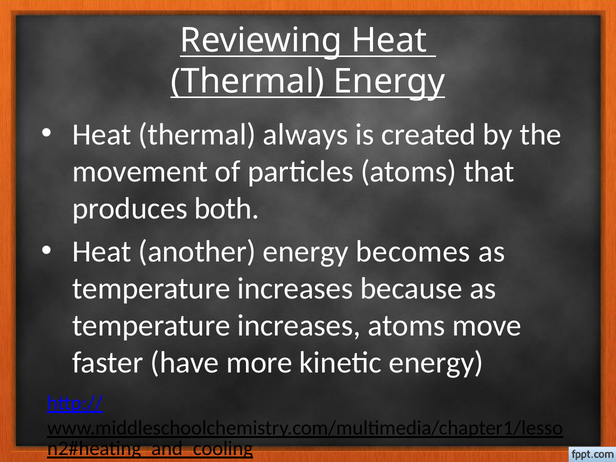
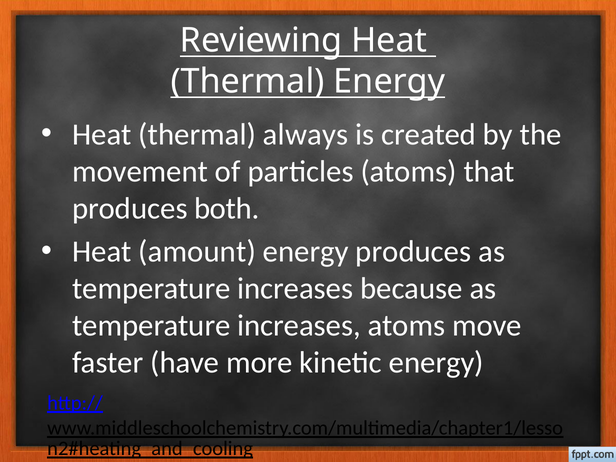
another: another -> amount
energy becomes: becomes -> produces
